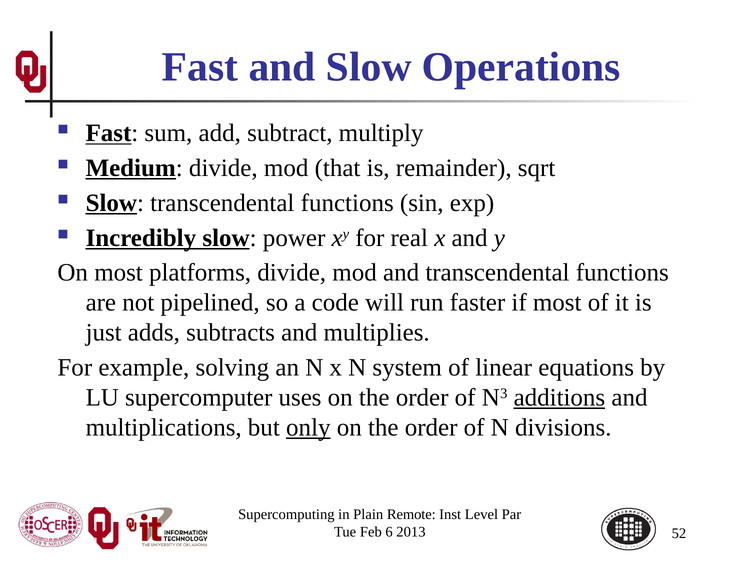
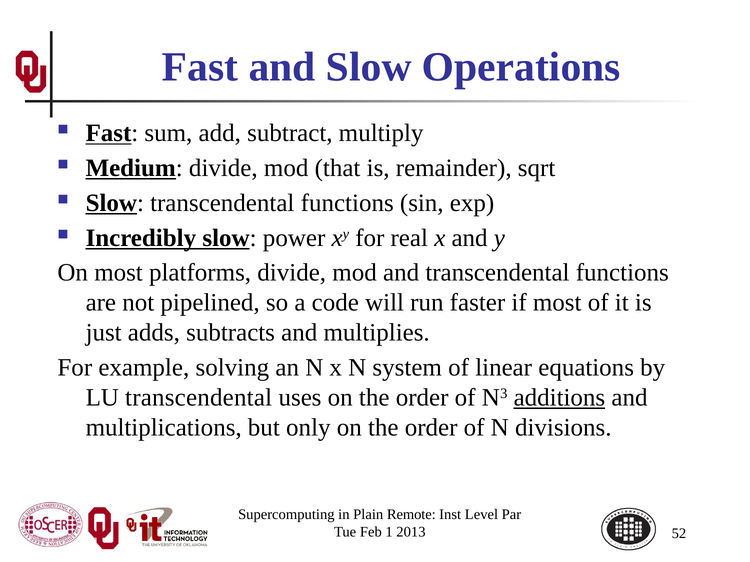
LU supercomputer: supercomputer -> transcendental
only underline: present -> none
6: 6 -> 1
